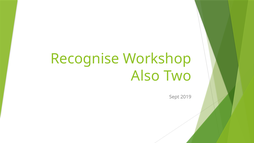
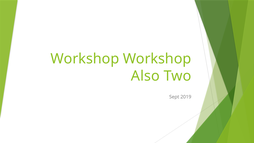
Recognise at (85, 59): Recognise -> Workshop
